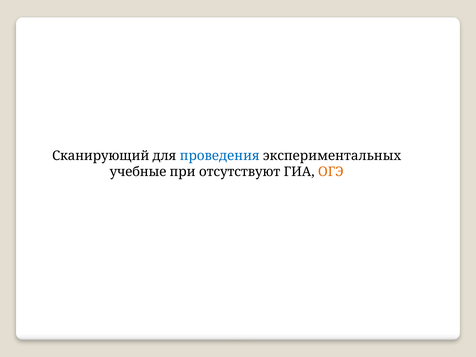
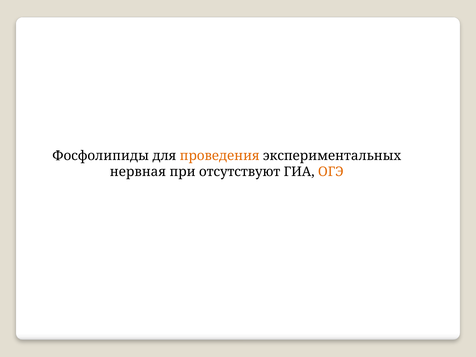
Сканирующий: Сканирующий -> Фосфолипиды
проведения colour: blue -> orange
учебные: учебные -> нервная
